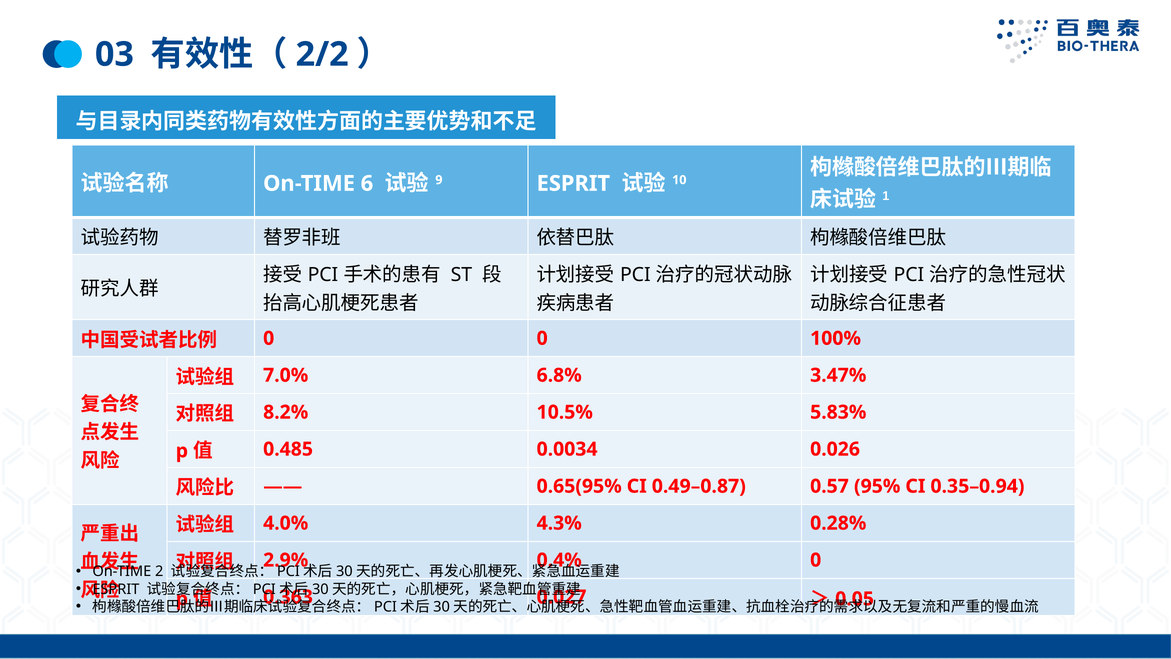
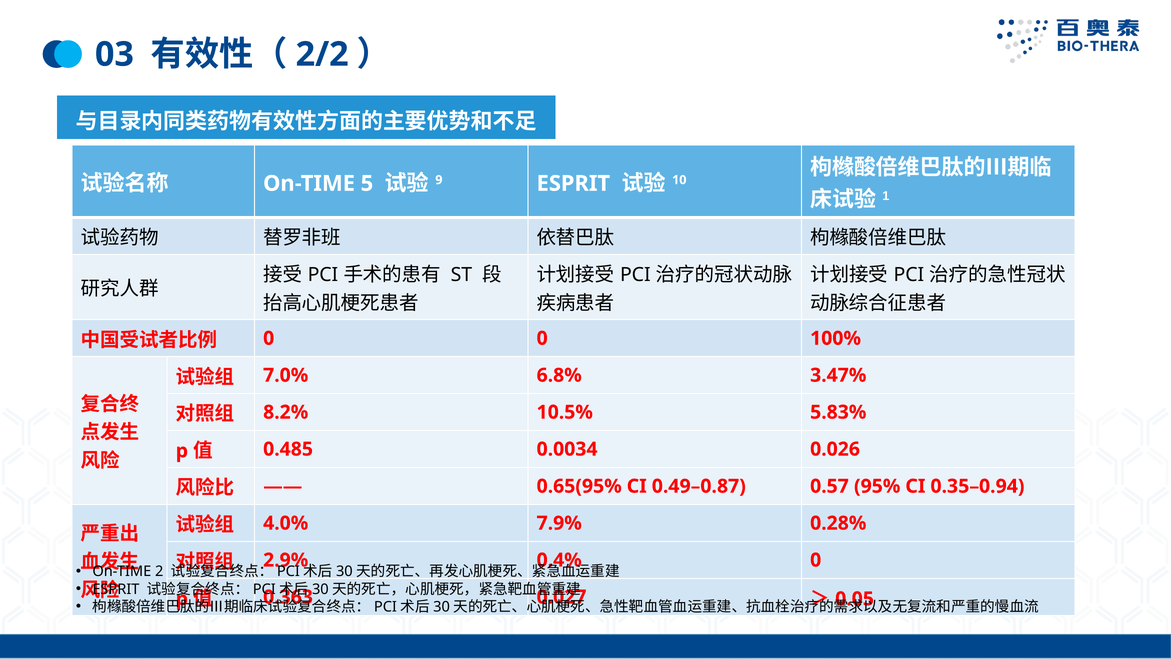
6: 6 -> 5
4.3%: 4.3% -> 7.9%
